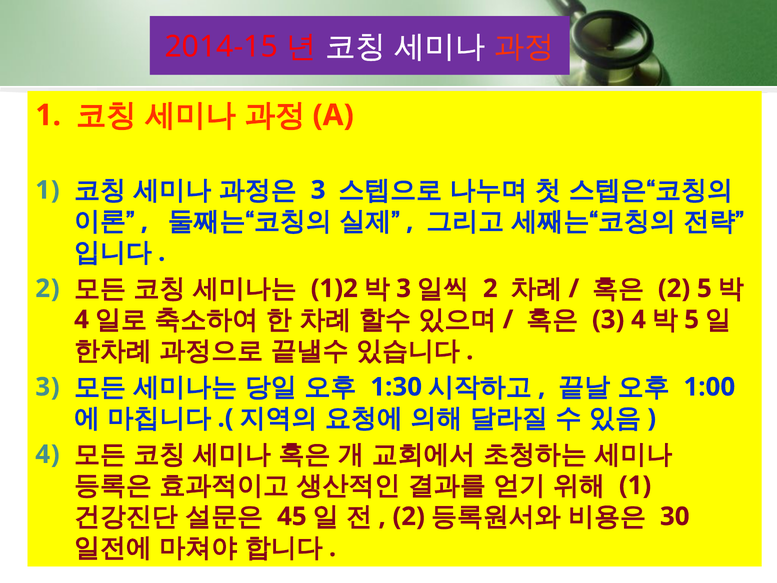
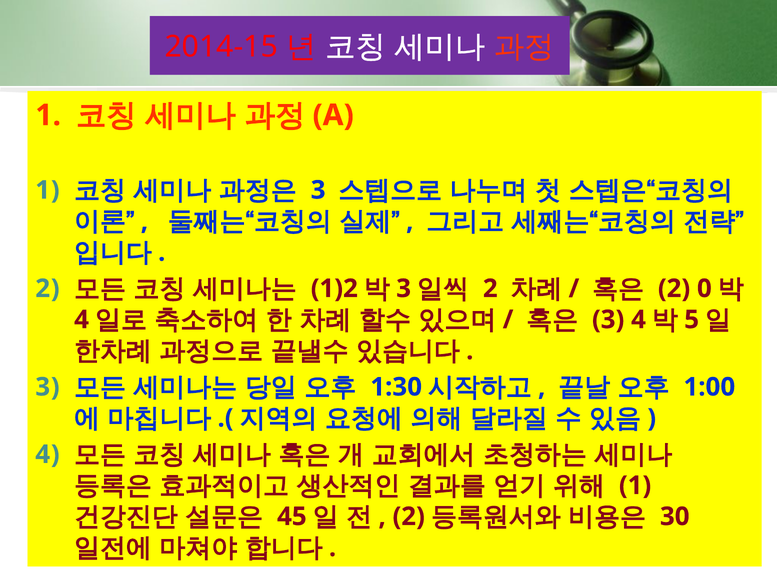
2 5: 5 -> 0
